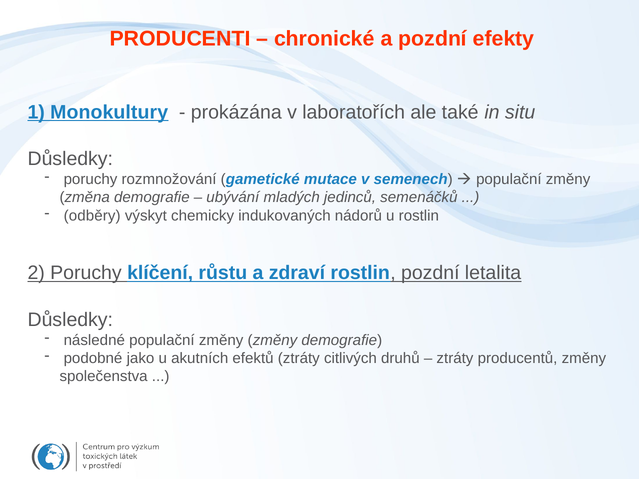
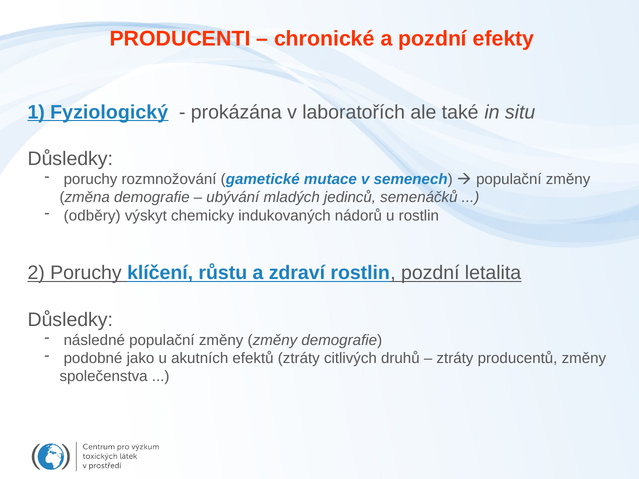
Monokultury: Monokultury -> Fyziologický
